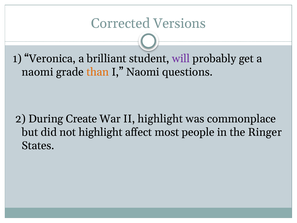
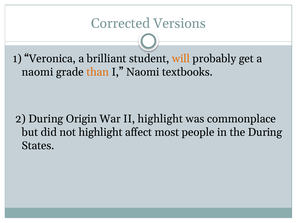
will colour: purple -> orange
questions: questions -> textbooks
Create: Create -> Origin
the Ringer: Ringer -> During
